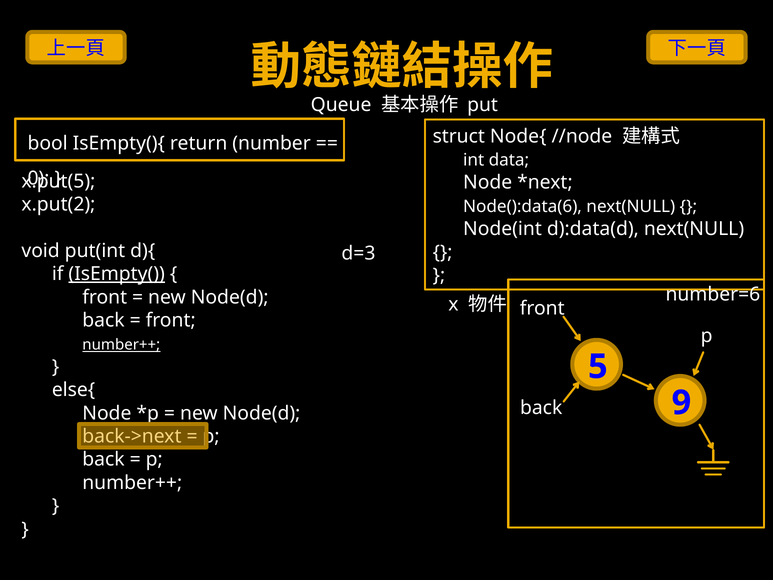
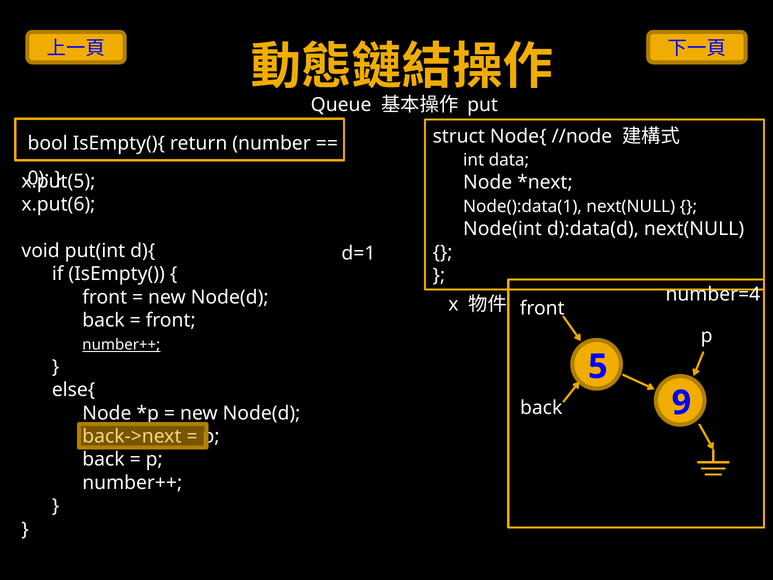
x.put(2: x.put(2 -> x.put(6
Node():data(6: Node():data(6 -> Node():data(1
d=3: d=3 -> d=1
IsEmpty( underline: present -> none
number=6: number=6 -> number=4
